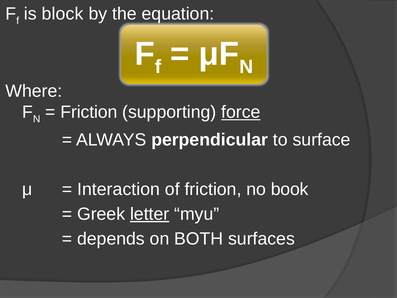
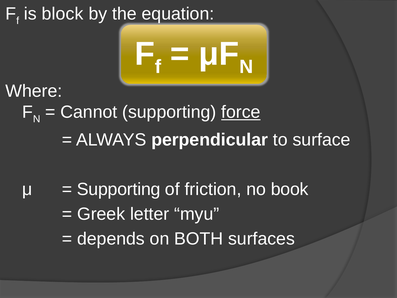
Friction at (89, 112): Friction -> Cannot
Interaction at (119, 189): Interaction -> Supporting
letter underline: present -> none
